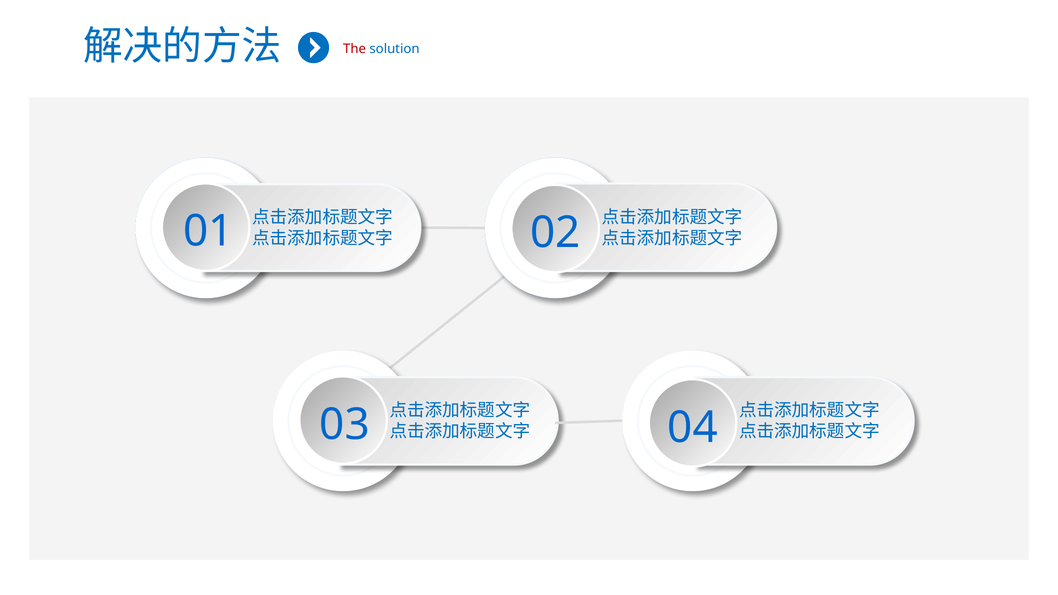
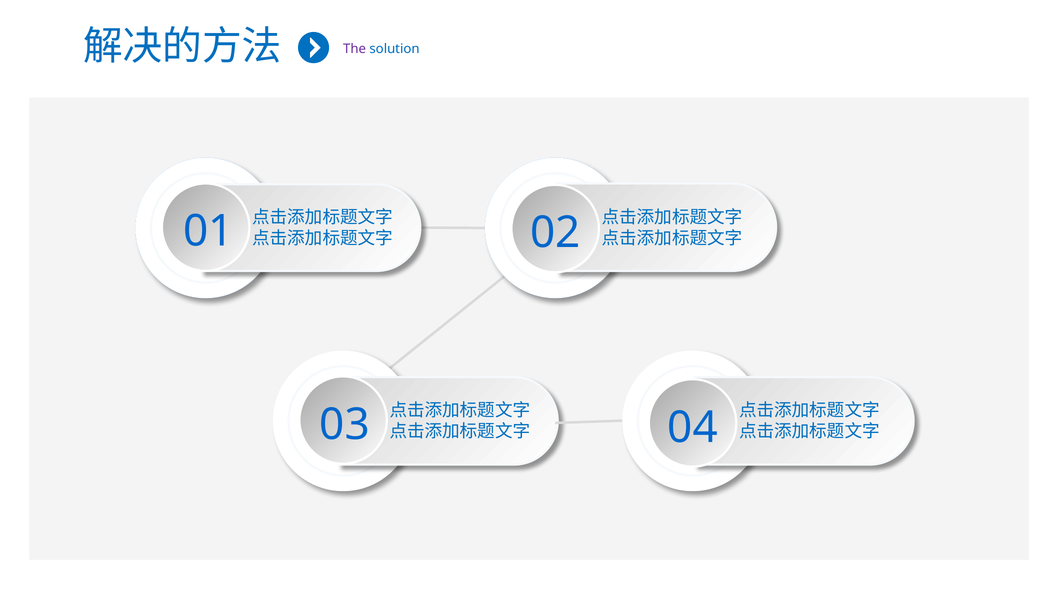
The colour: red -> purple
